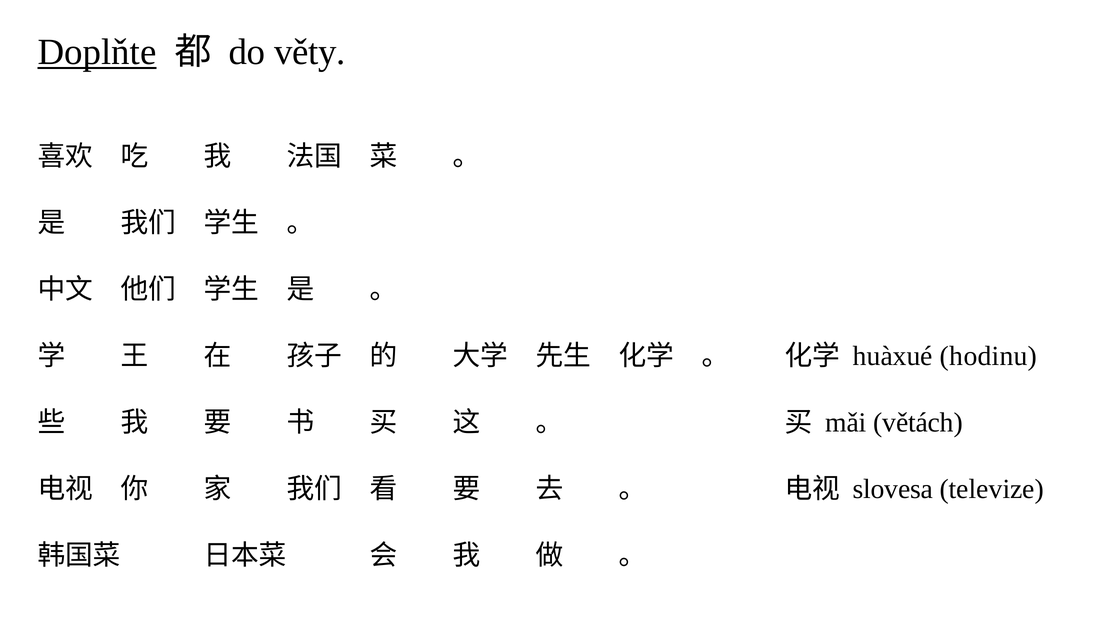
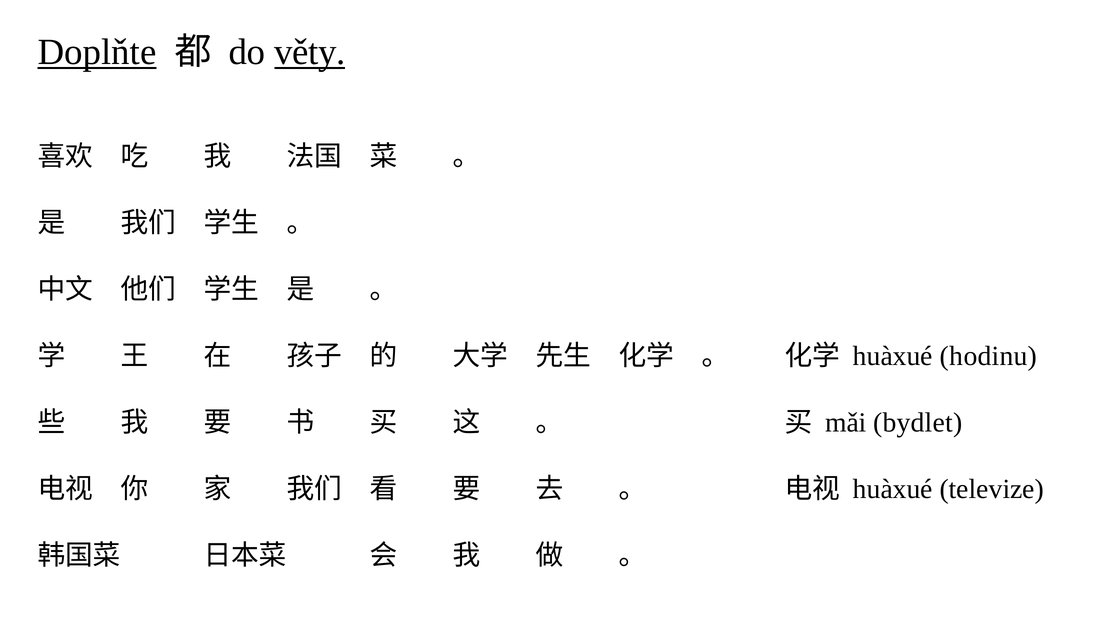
věty underline: none -> present
větách: větách -> bydlet
slovesa at (893, 489): slovesa -> huàxué
